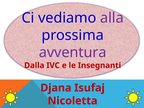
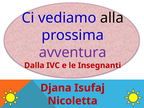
alla colour: purple -> black
